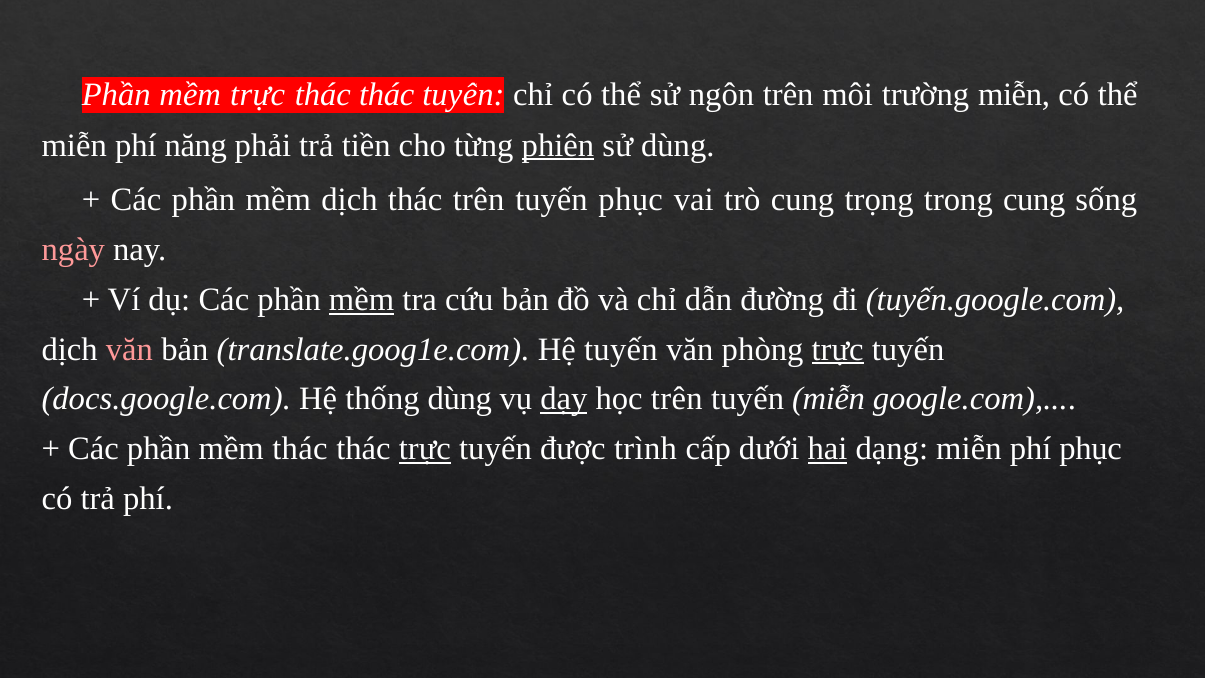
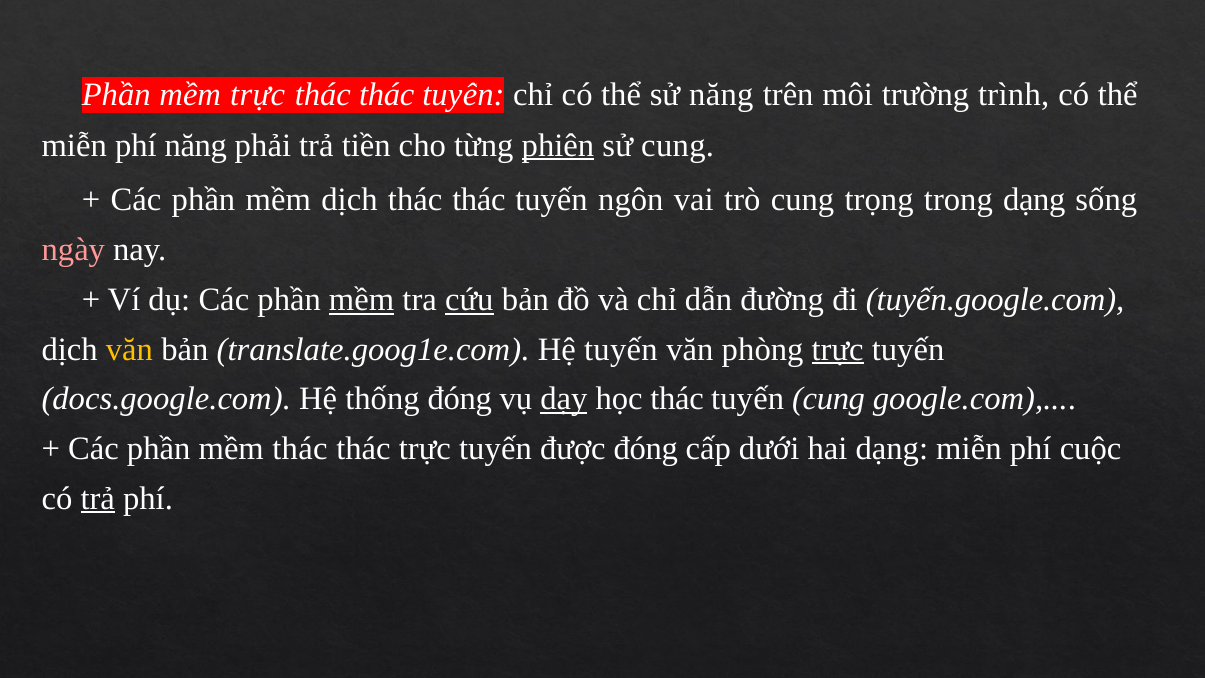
sử ngôn: ngôn -> năng
trường miễn: miễn -> trình
sử dùng: dùng -> cung
trên at (479, 200): trên -> thác
tuyến phục: phục -> ngôn
trong cung: cung -> dạng
cứu underline: none -> present
văn at (129, 349) colour: pink -> yellow
thống dùng: dùng -> đóng
học trên: trên -> thác
tuyến miễn: miễn -> cung
trực at (425, 449) underline: present -> none
được trình: trình -> đóng
hai underline: present -> none
phí phục: phục -> cuộc
trả at (98, 498) underline: none -> present
